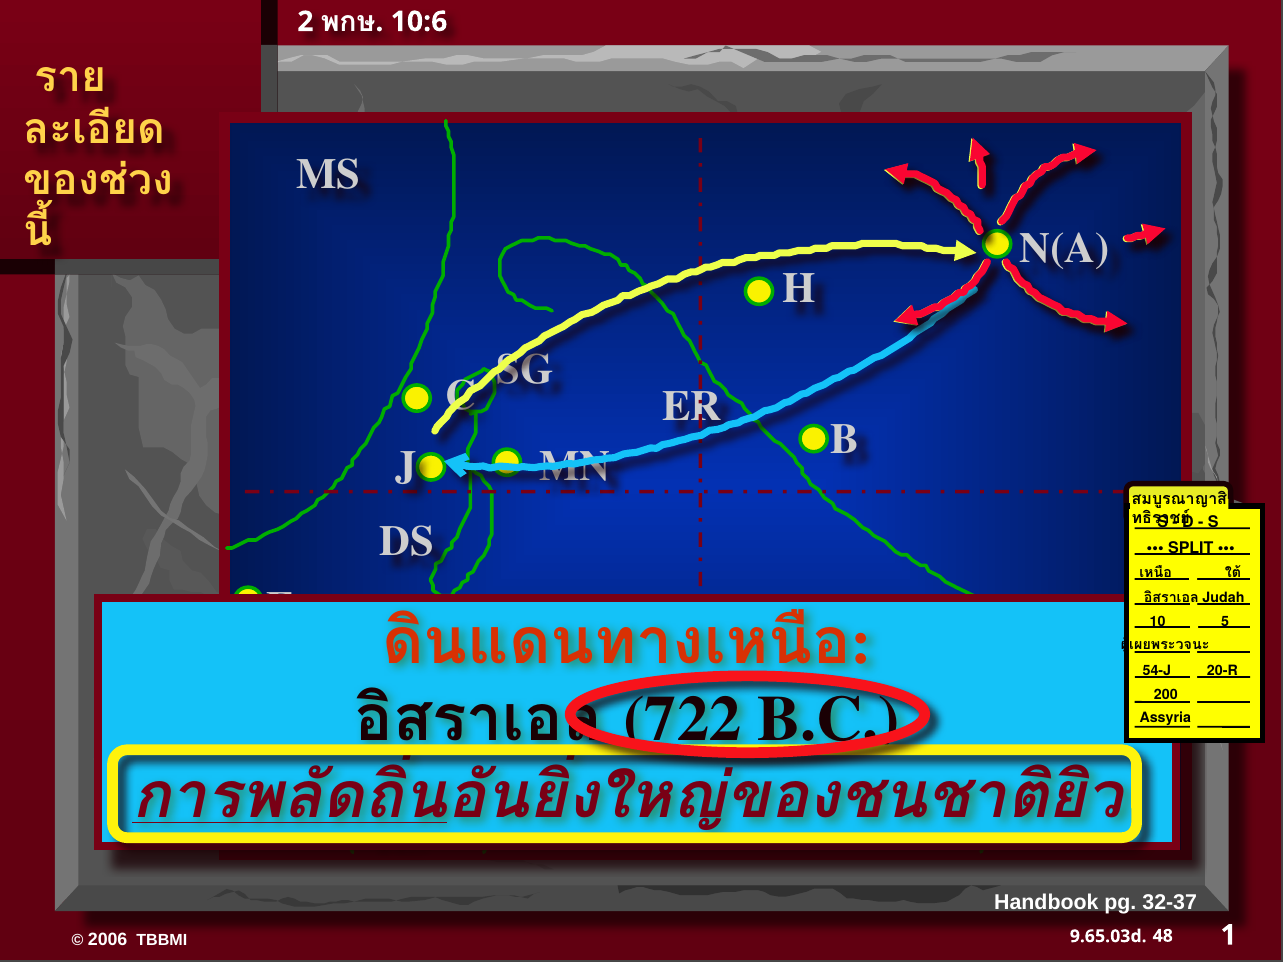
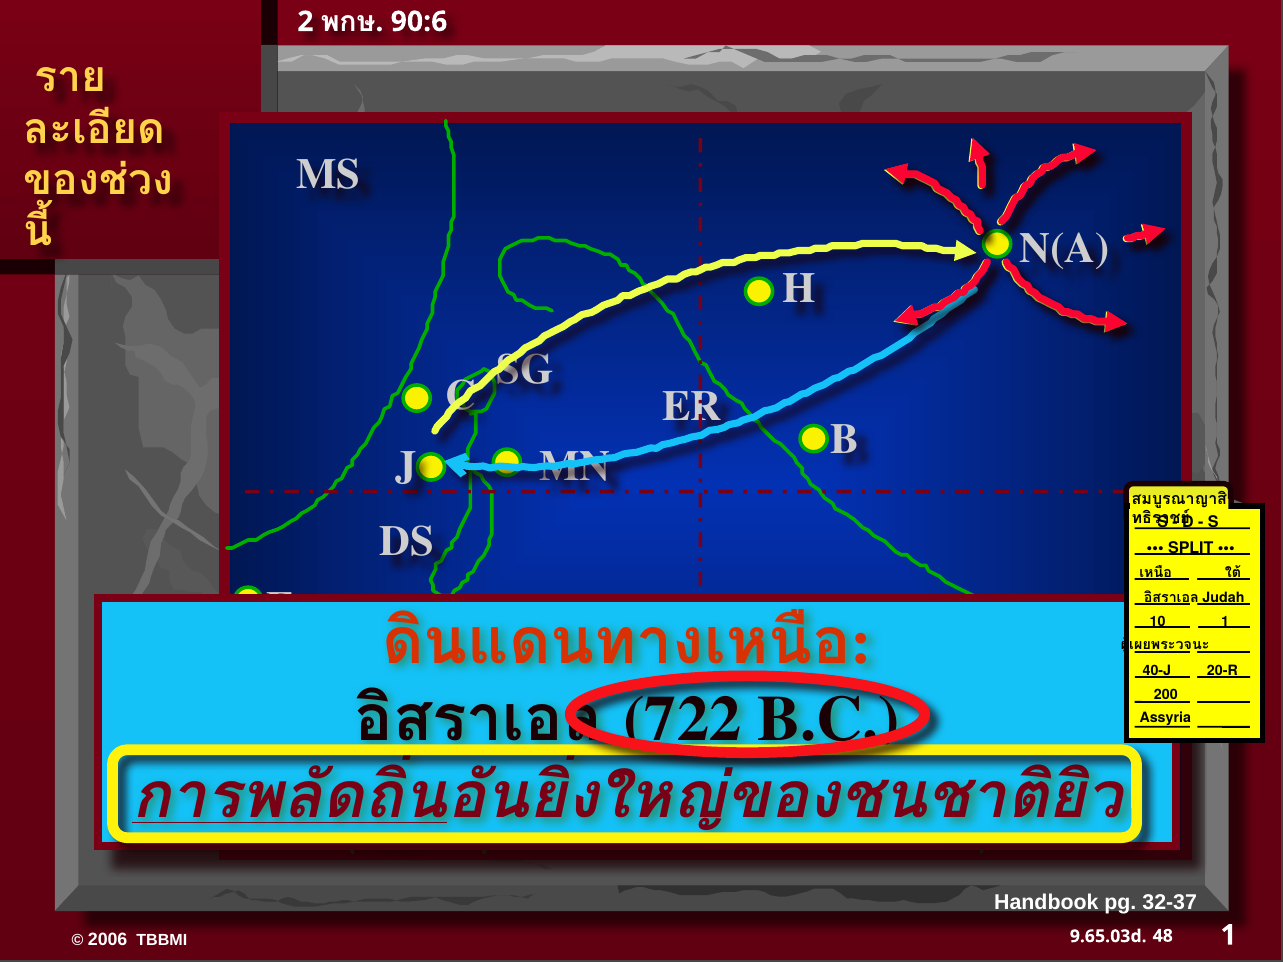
10:6: 10:6 -> 90:6
10 5: 5 -> 1
54-J: 54-J -> 40-J
